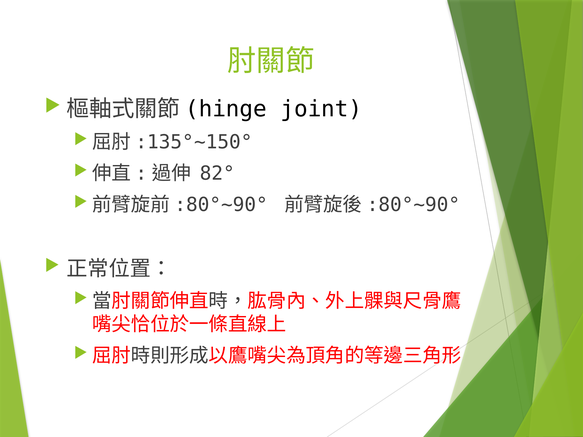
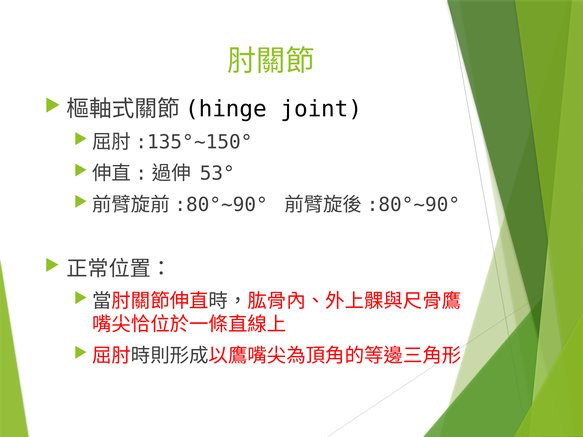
82°: 82° -> 53°
